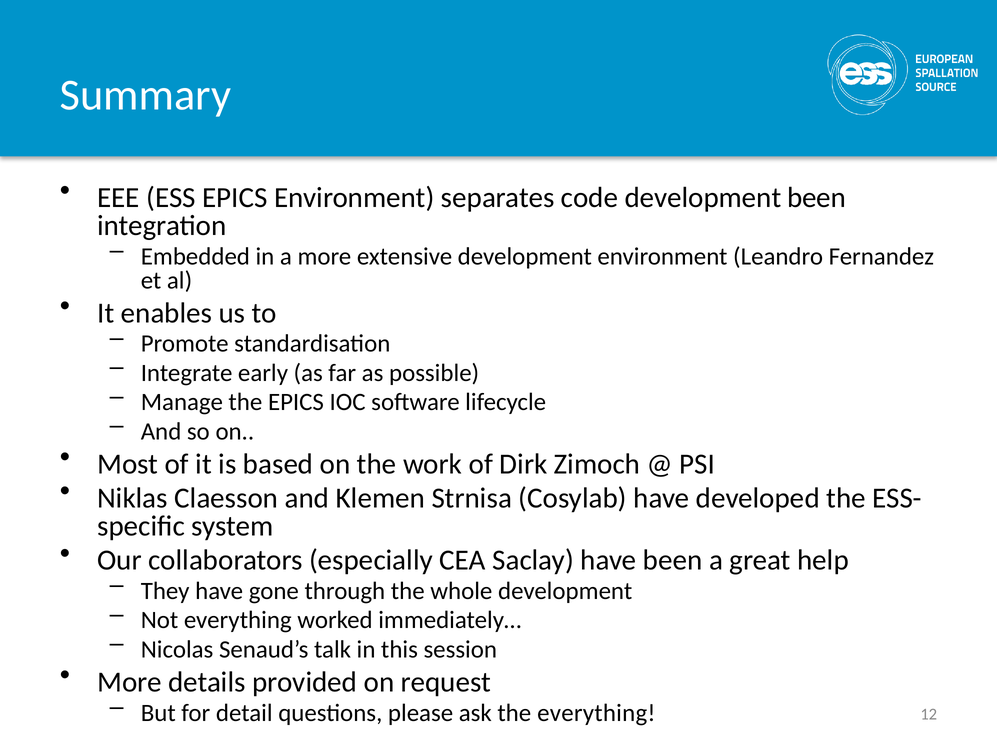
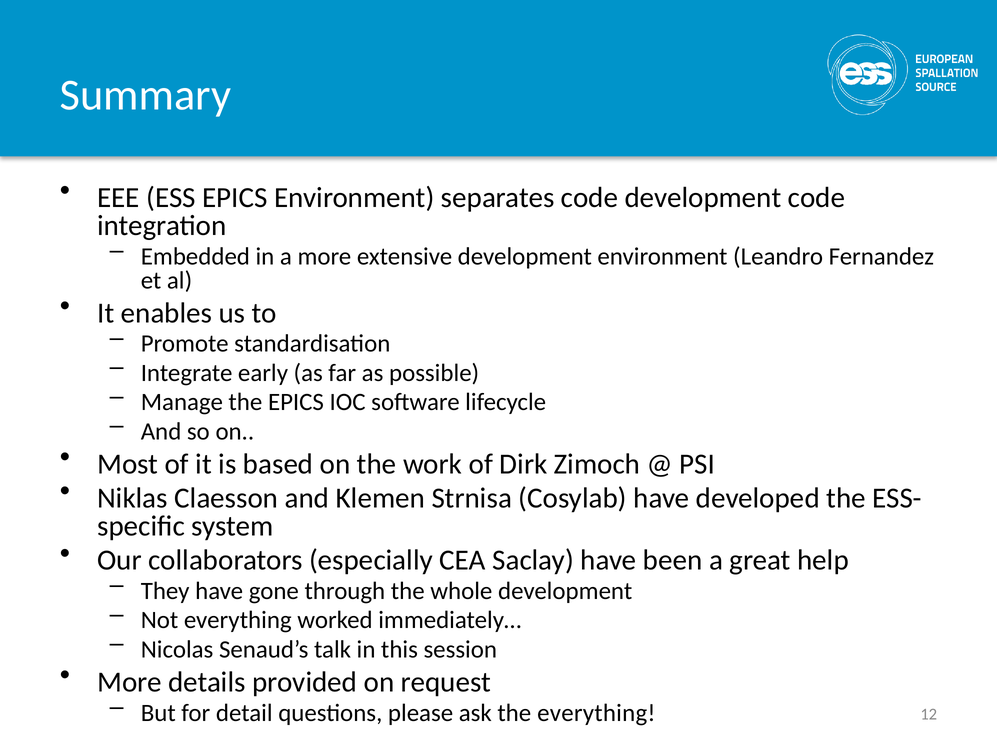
development been: been -> code
